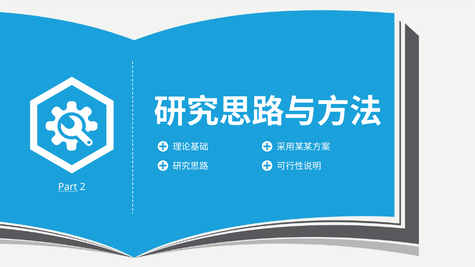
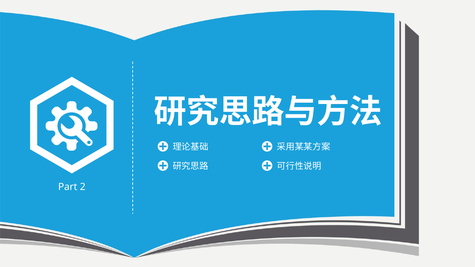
Part underline: present -> none
